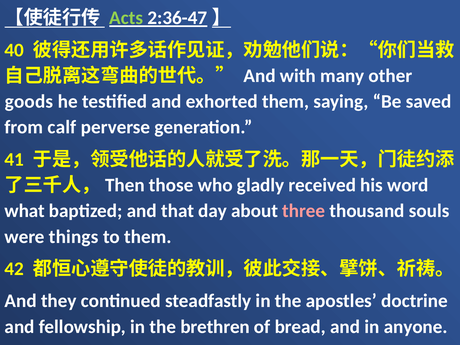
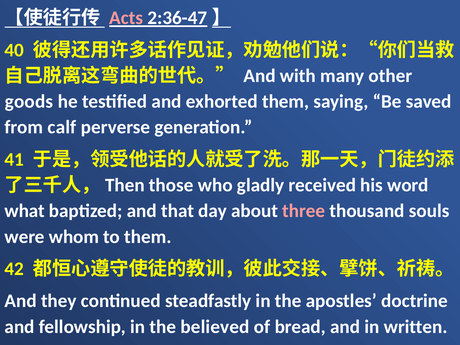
Acts colour: light green -> pink
things: things -> whom
brethren: brethren -> believed
anyone: anyone -> written
